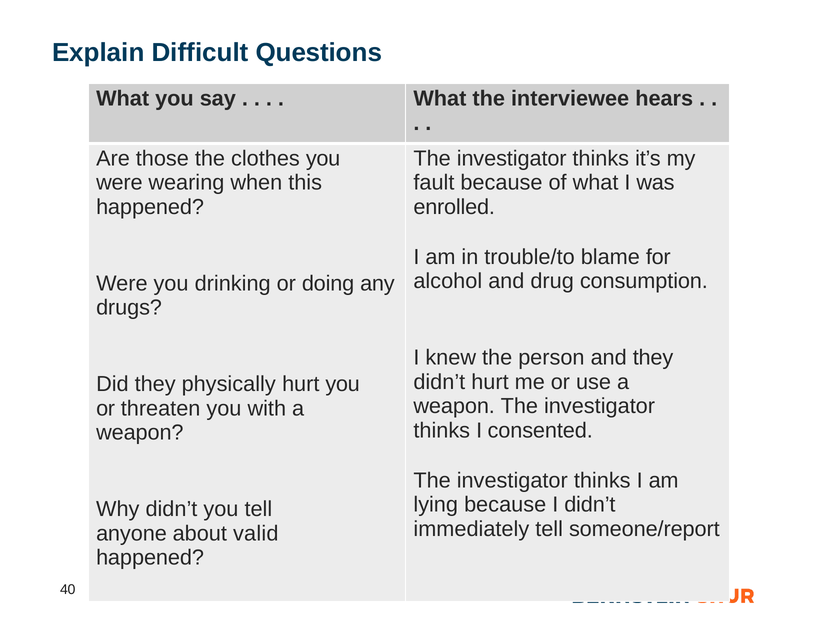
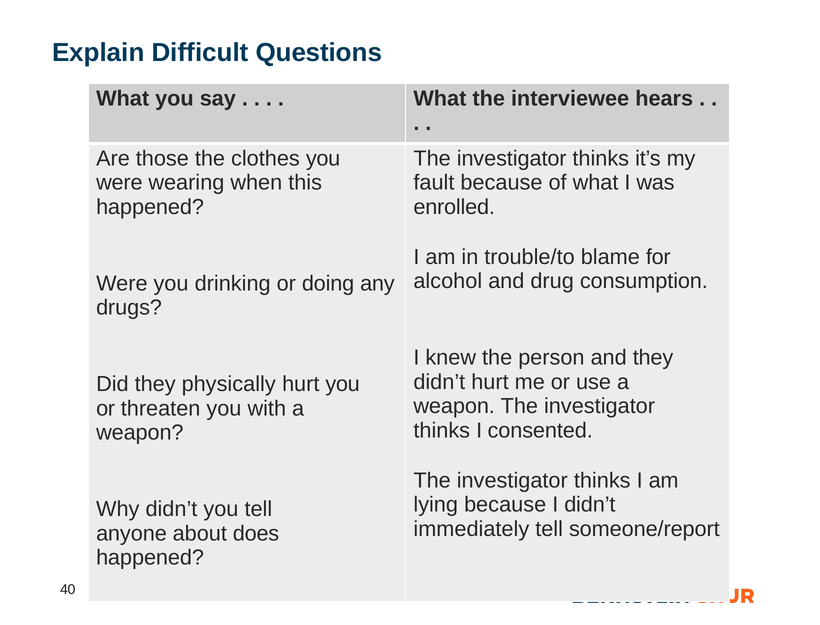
valid: valid -> does
